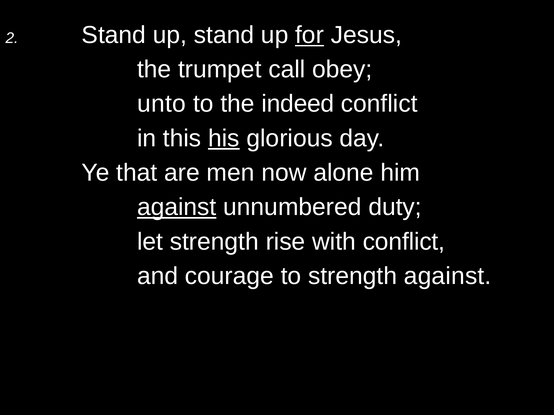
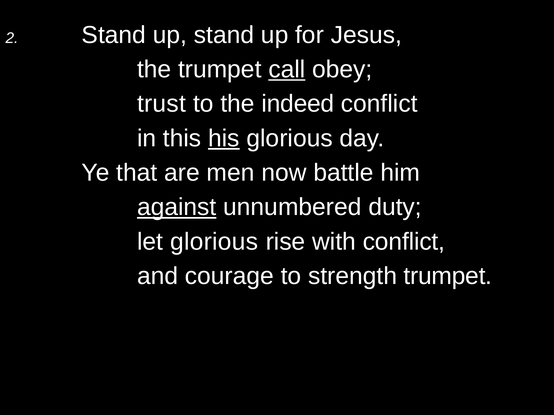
for underline: present -> none
call underline: none -> present
unto: unto -> trust
alone: alone -> battle
let strength: strength -> glorious
strength against: against -> trumpet
